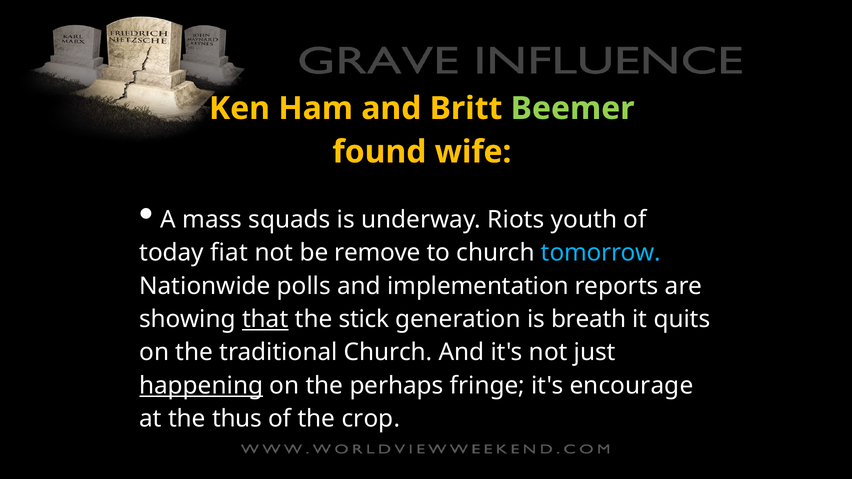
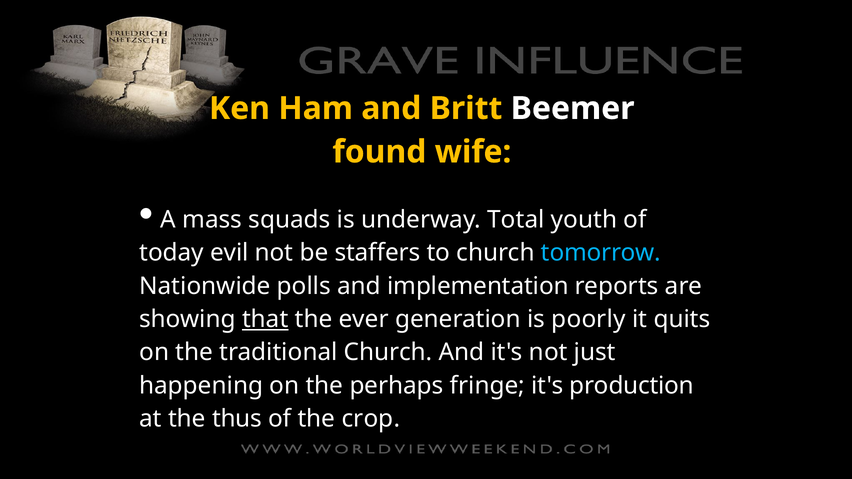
Beemer colour: light green -> white
Riots: Riots -> Total
fiat: fiat -> evil
remove: remove -> staffers
stick: stick -> ever
breath: breath -> poorly
happening underline: present -> none
encourage: encourage -> production
